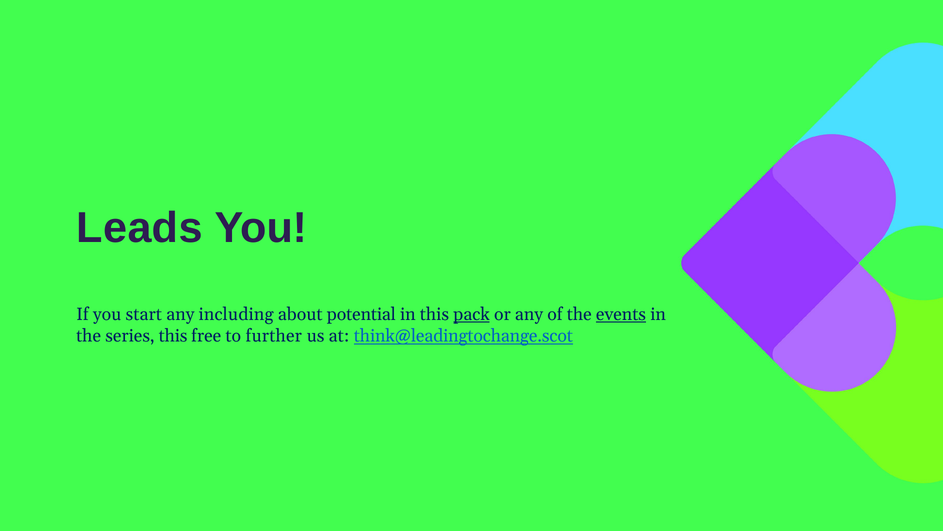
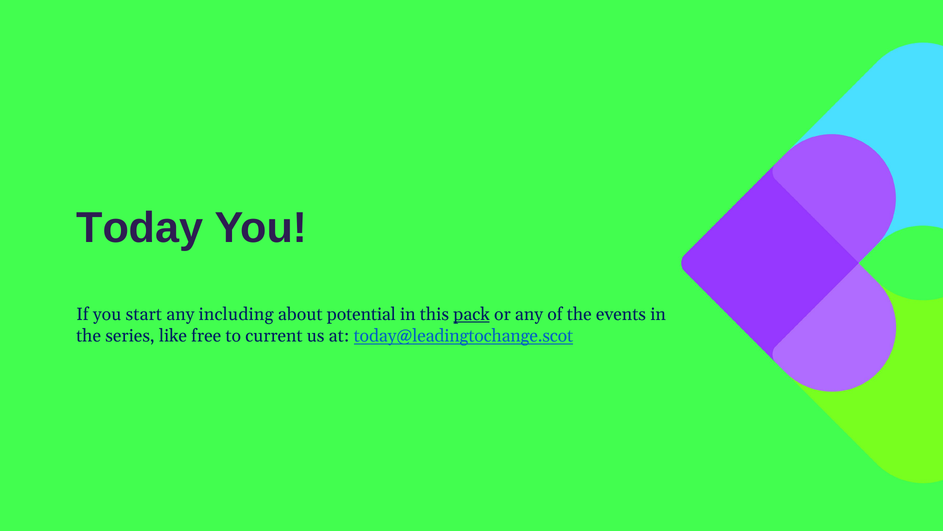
Leads: Leads -> Today
events underline: present -> none
series this: this -> like
further: further -> current
think@leadingtochange.scot: think@leadingtochange.scot -> today@leadingtochange.scot
